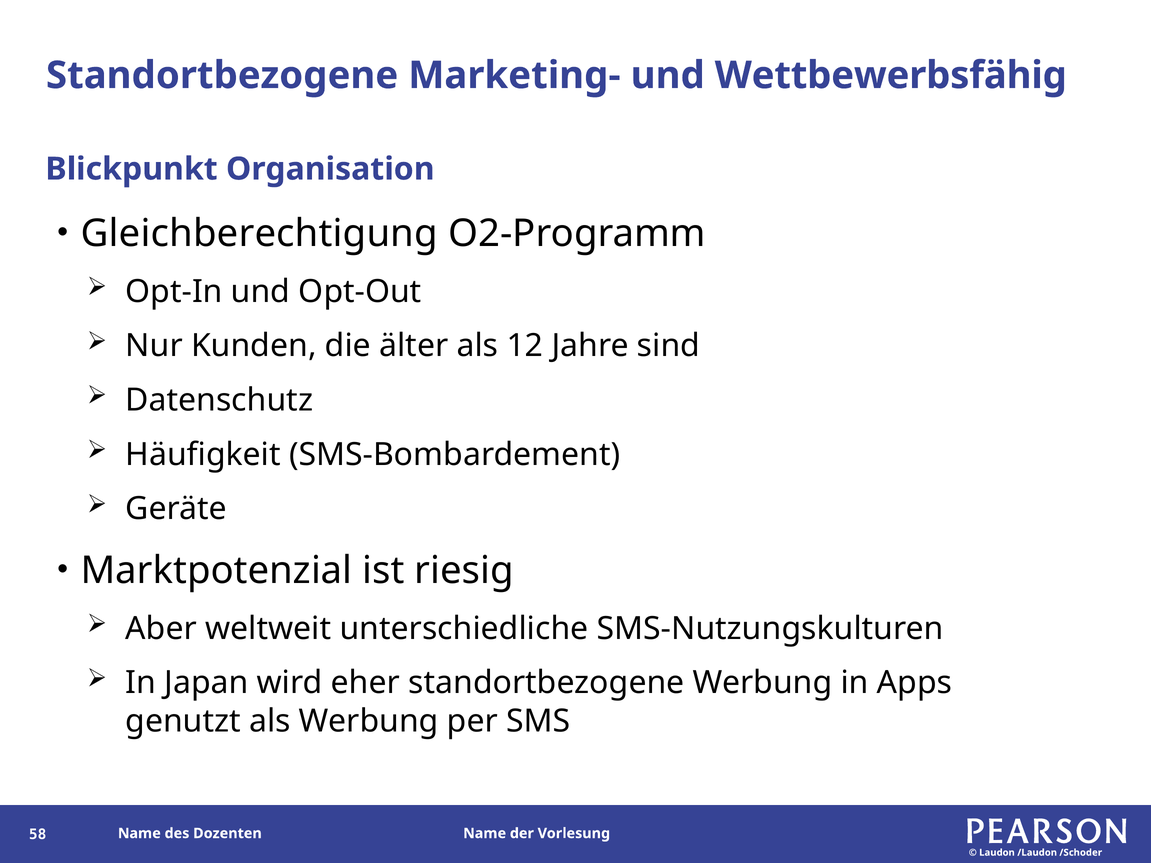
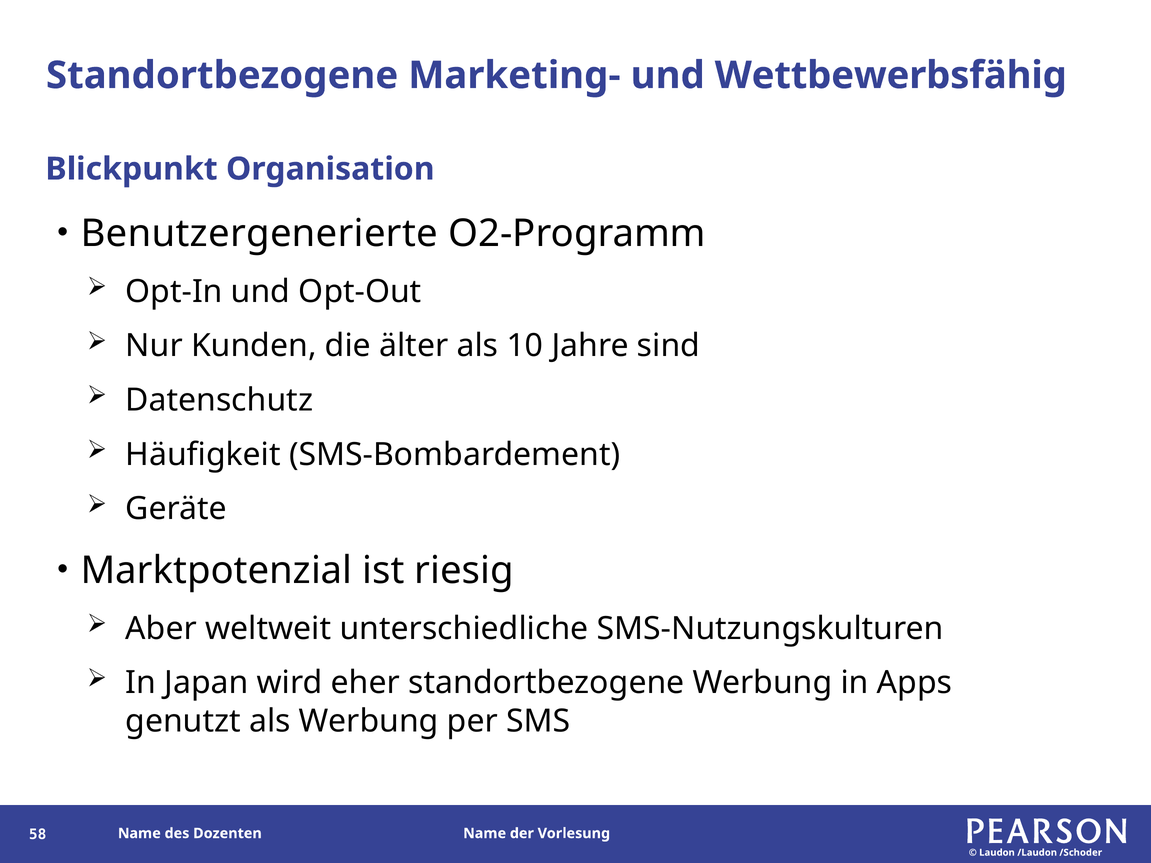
Gleichberechtigung: Gleichberechtigung -> Benutzergenerierte
12: 12 -> 10
